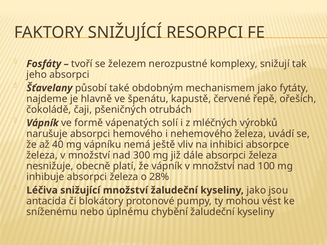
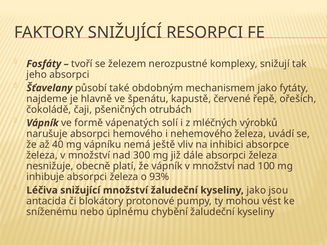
28%: 28% -> 93%
